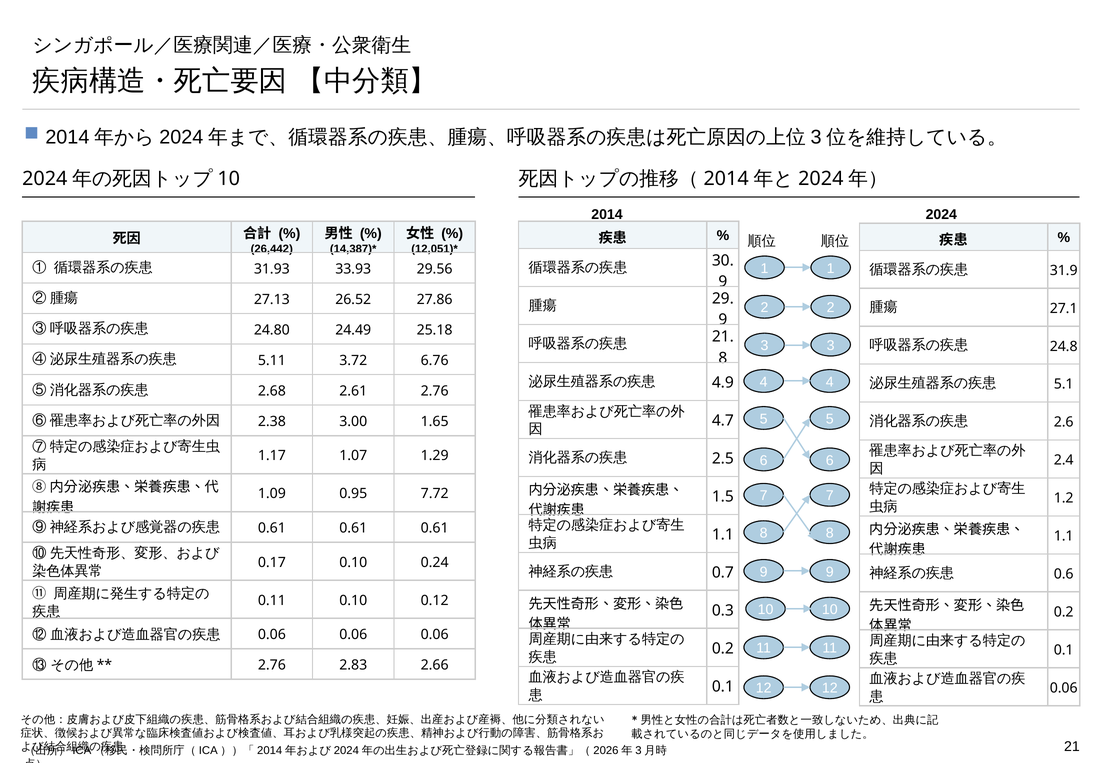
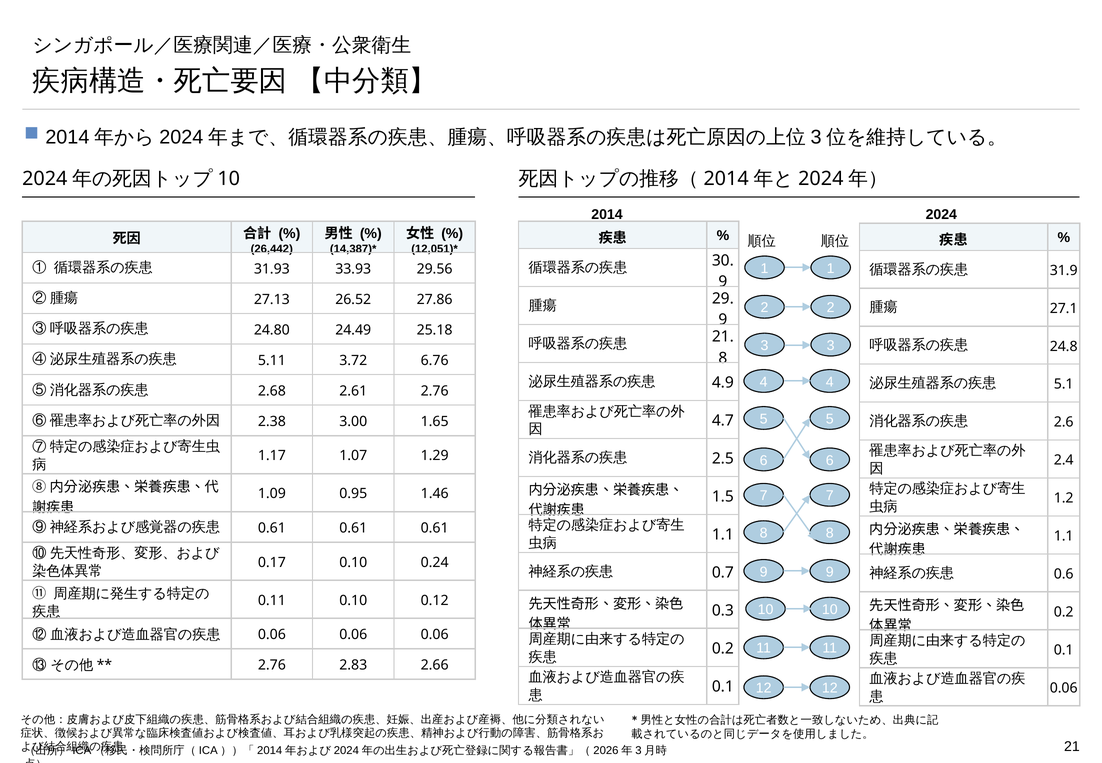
7.72: 7.72 -> 1.46
